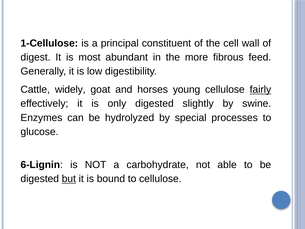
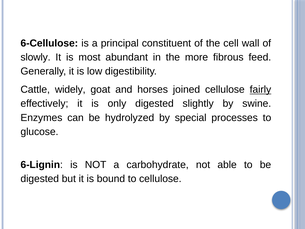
1-Cellulose: 1-Cellulose -> 6-Cellulose
digest: digest -> slowly
young: young -> joined
but underline: present -> none
